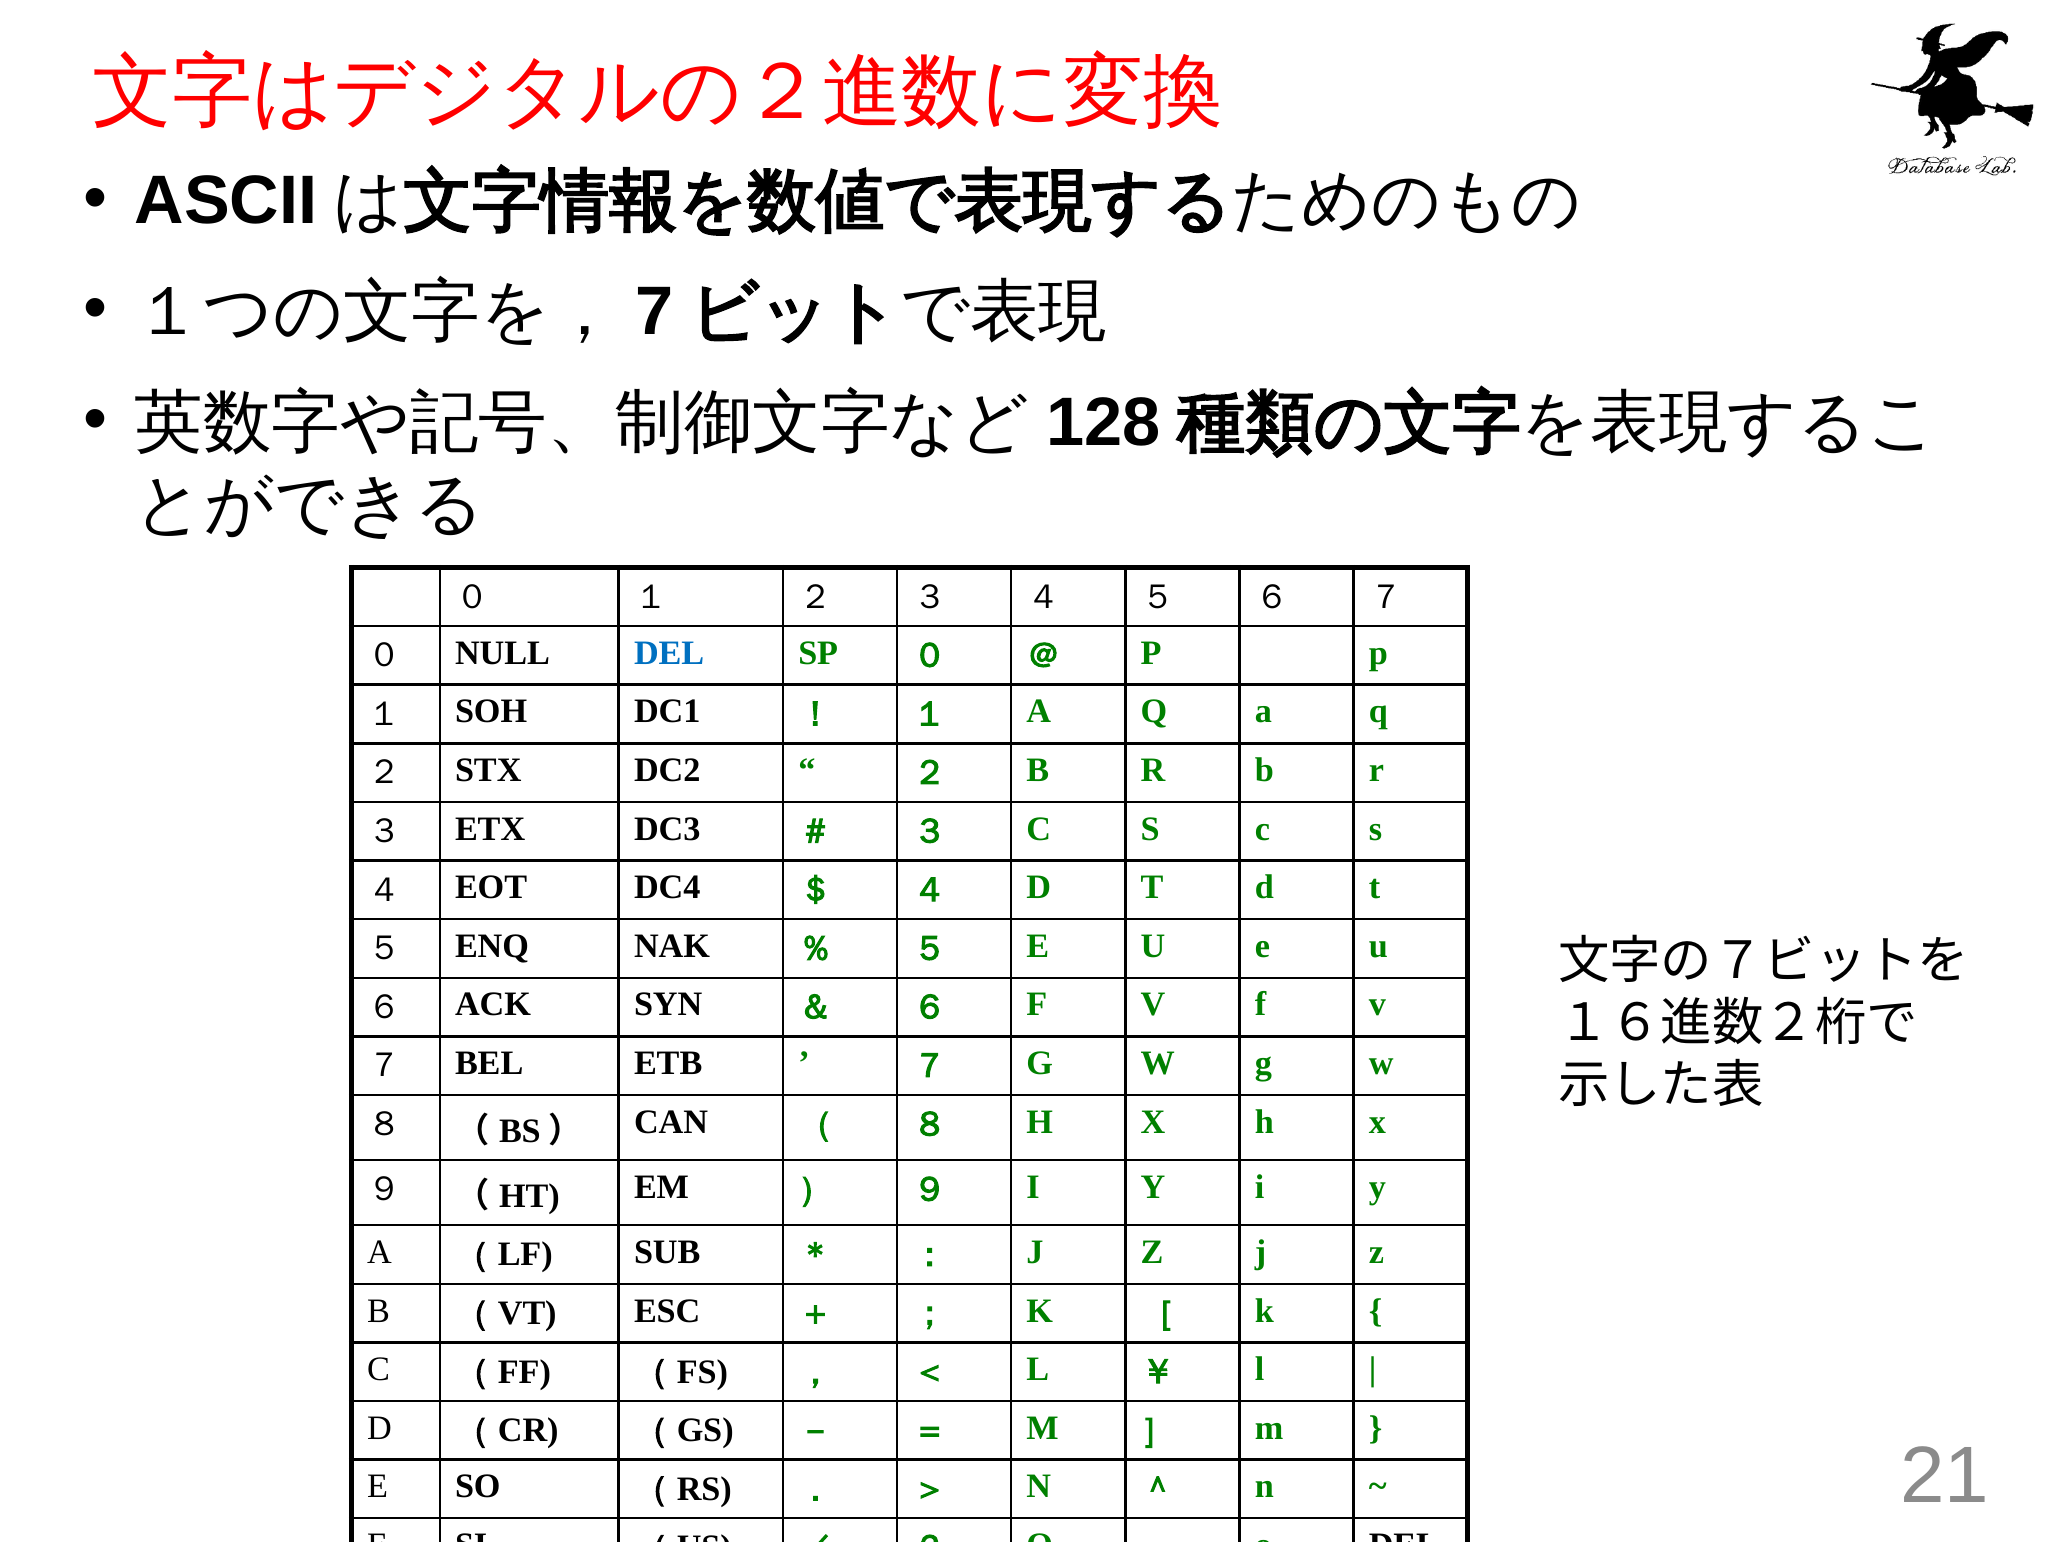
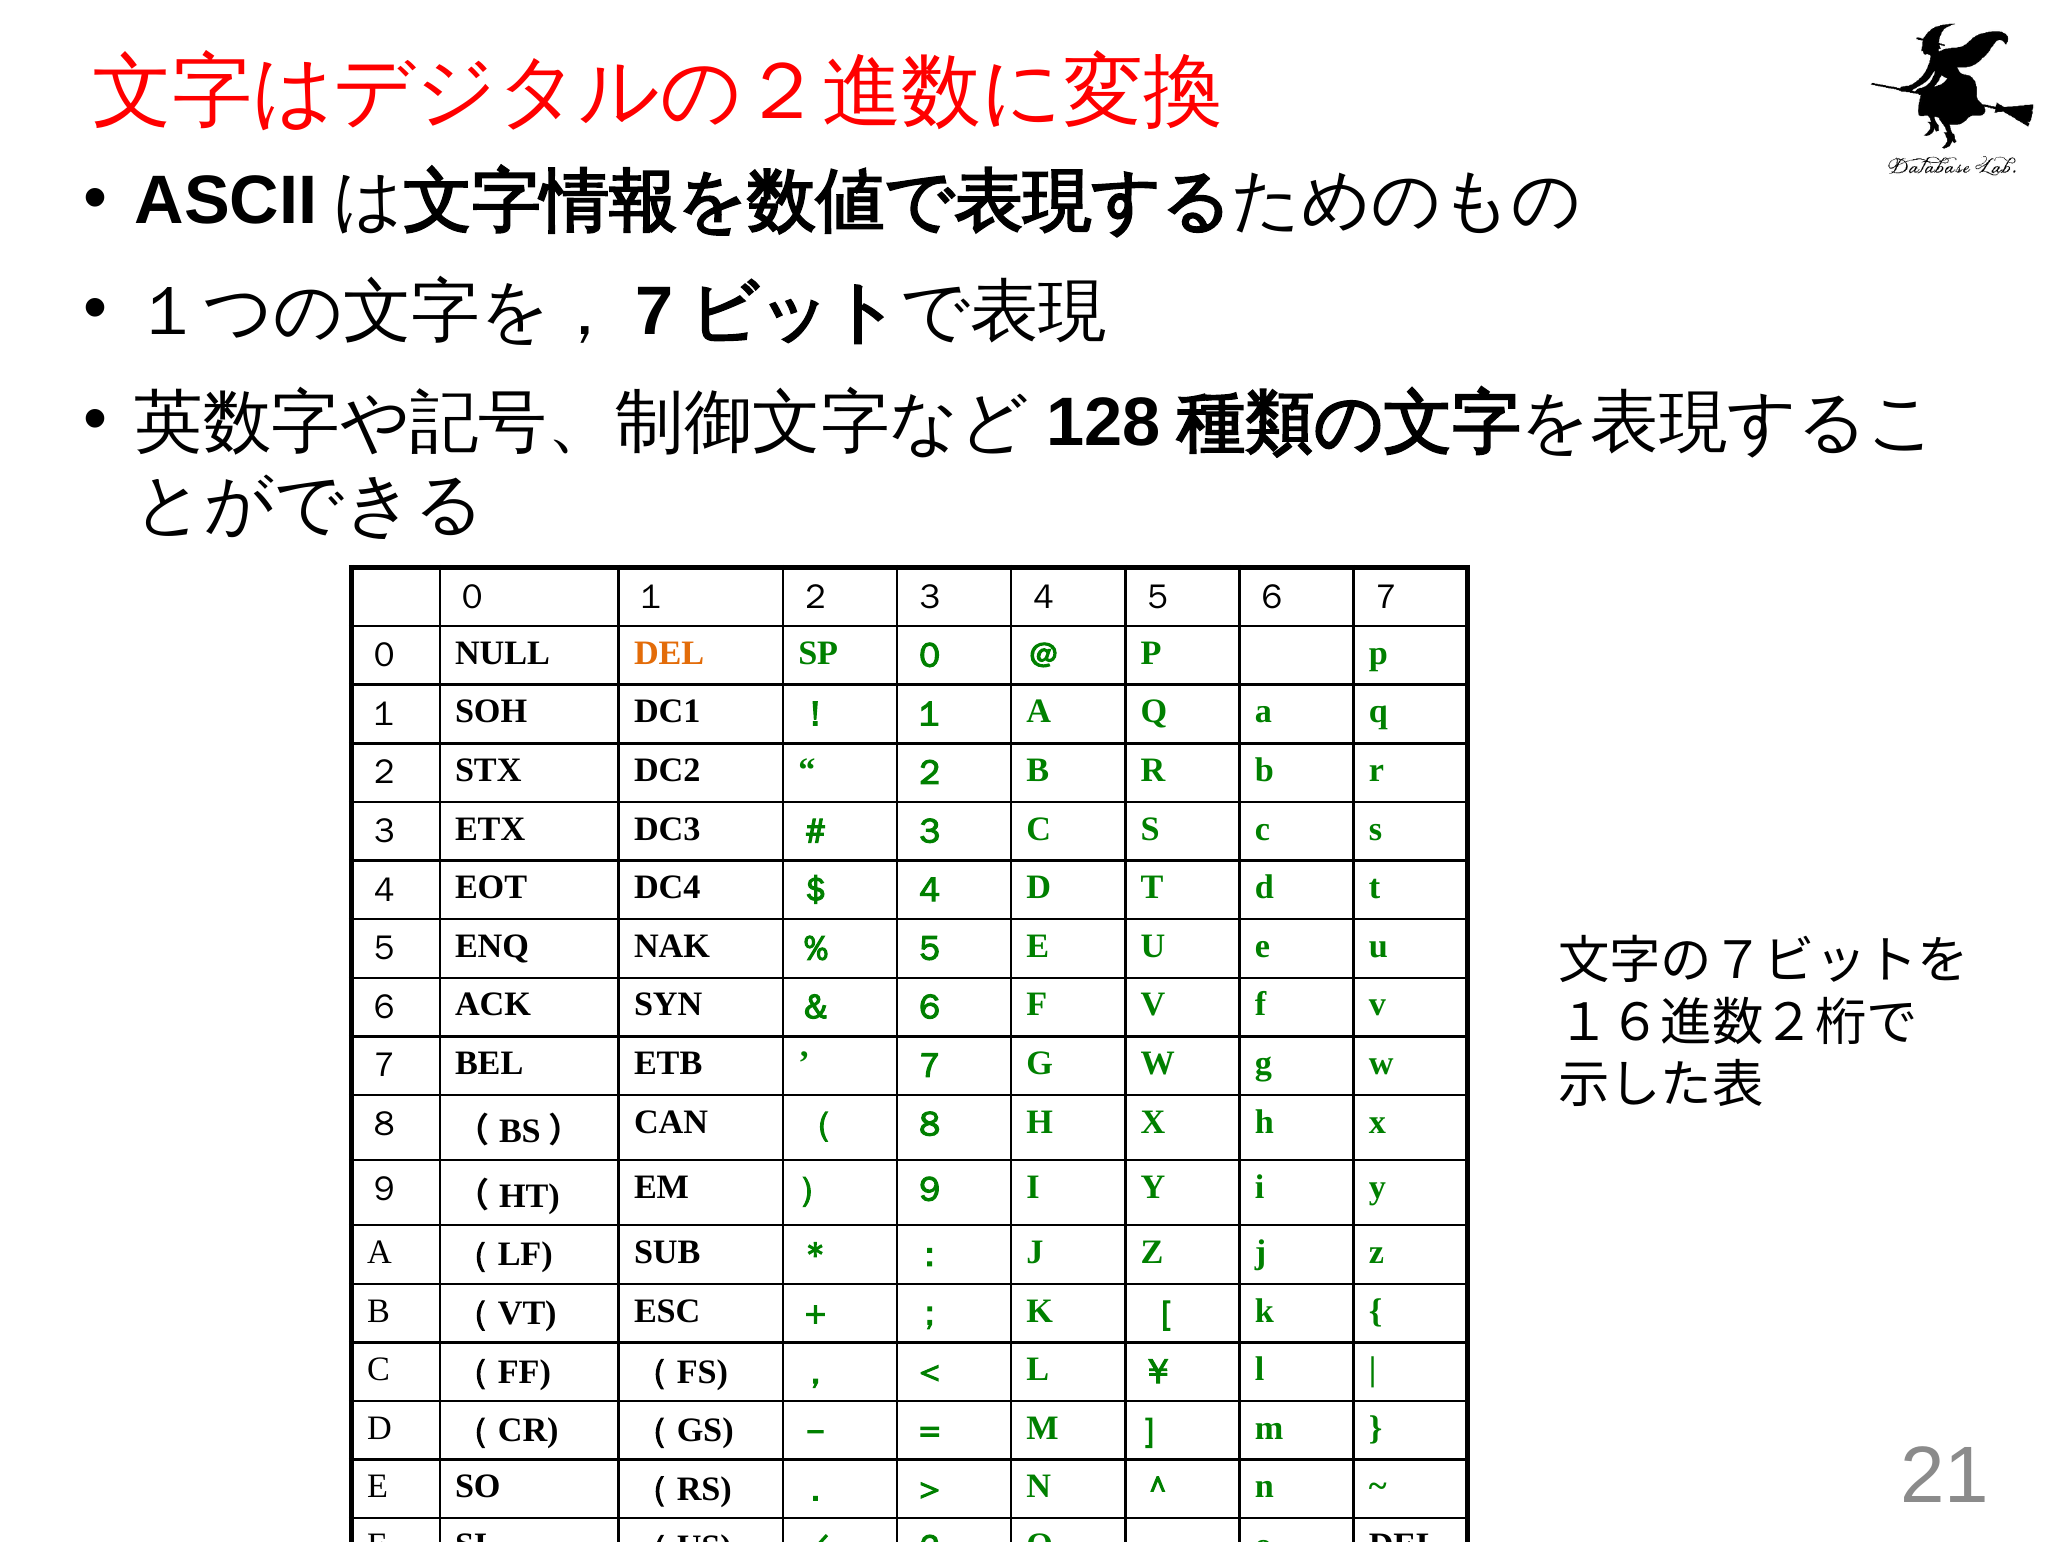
DEL at (669, 653) colour: blue -> orange
